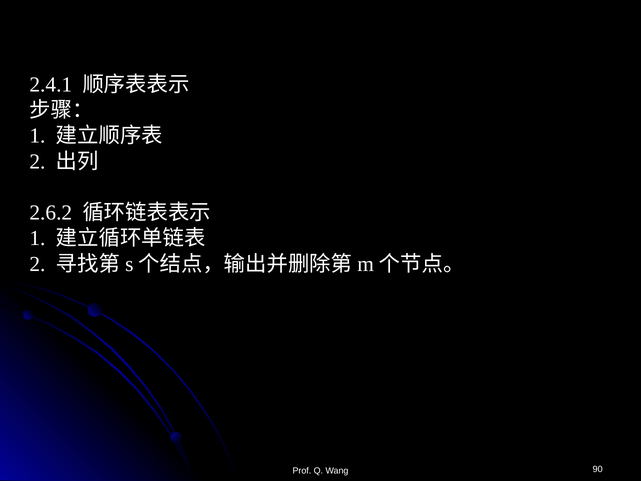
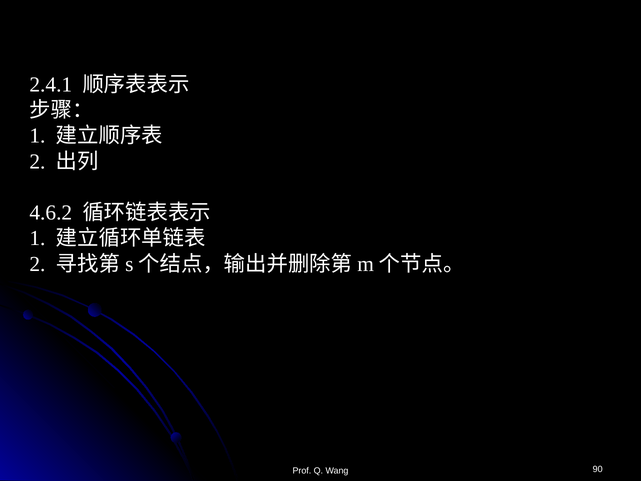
2.6.2: 2.6.2 -> 4.6.2
